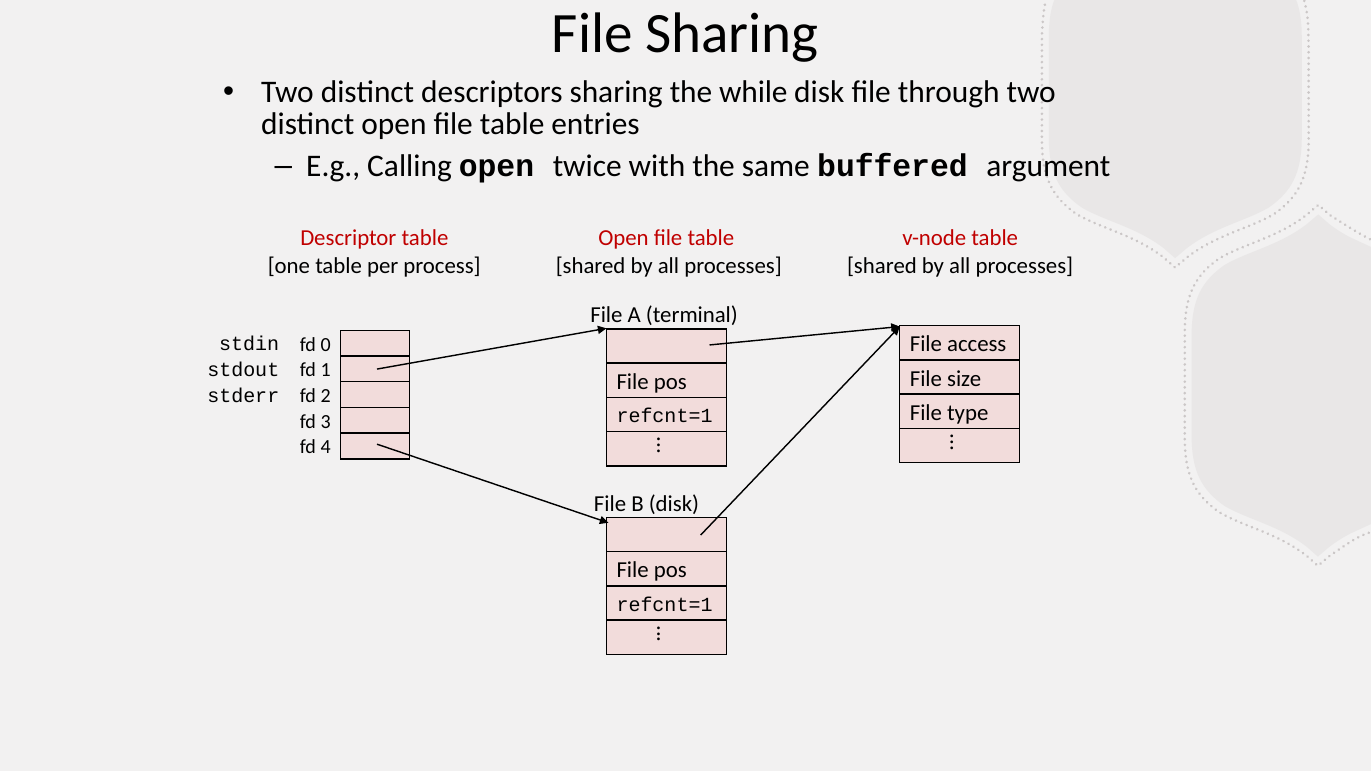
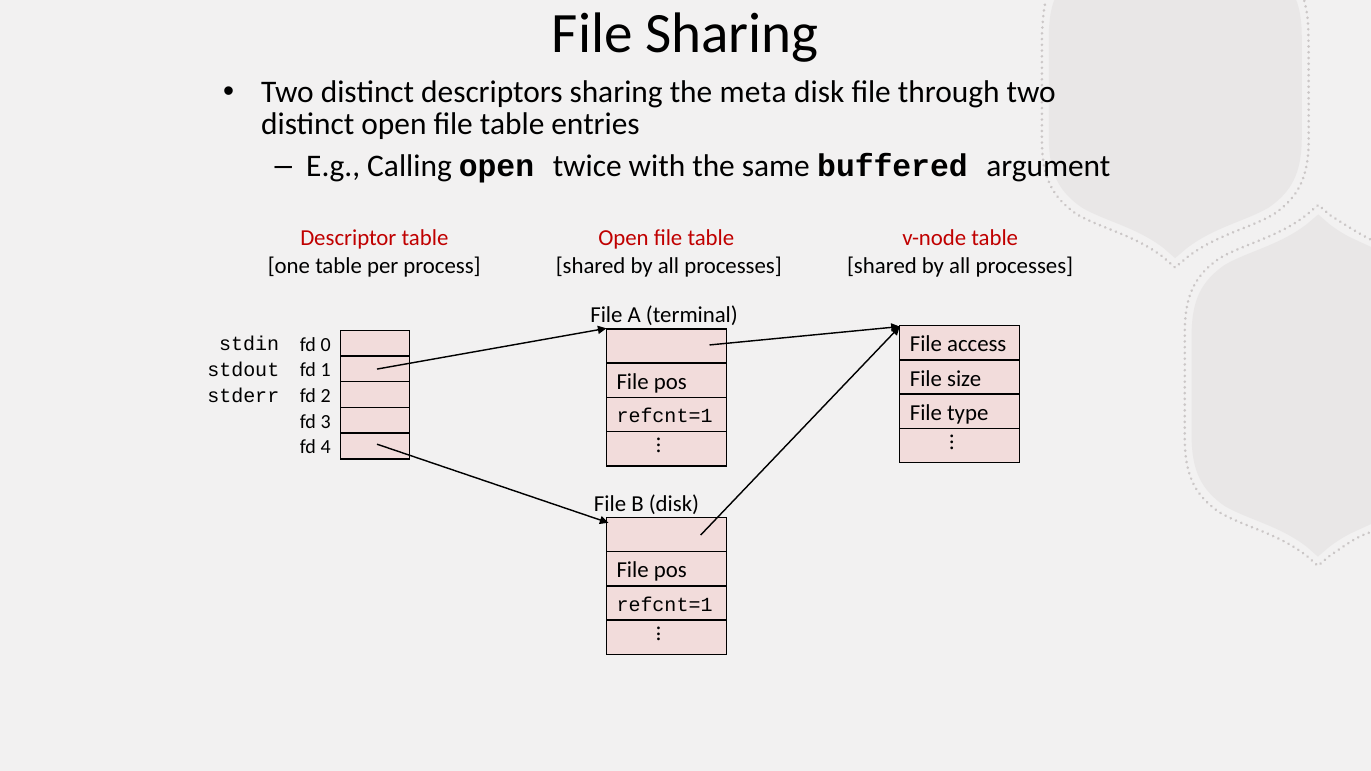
while: while -> meta
